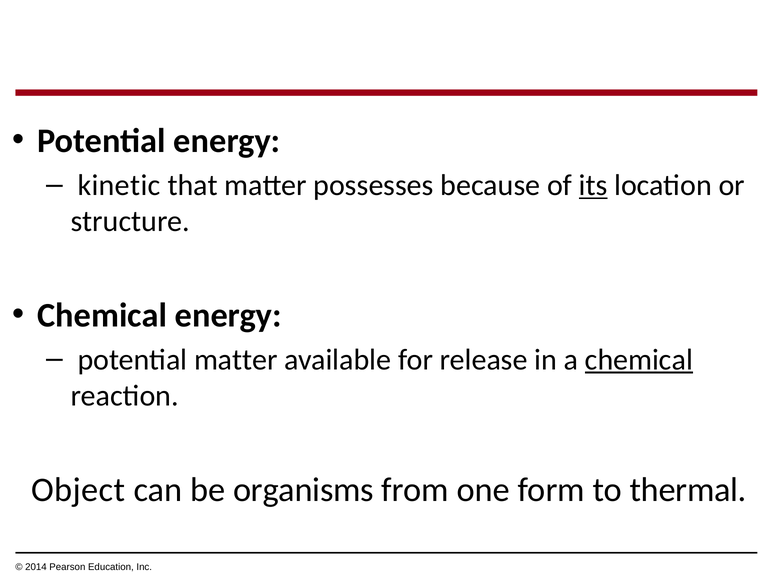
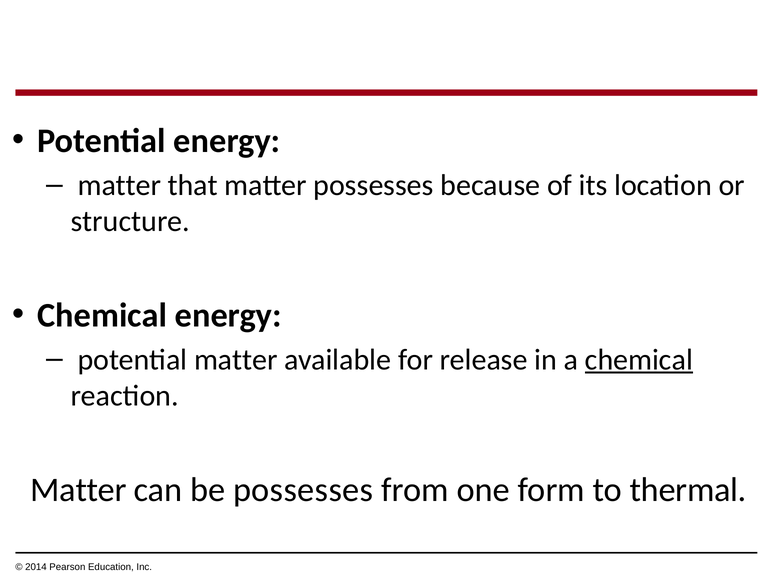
kinetic at (119, 185): kinetic -> matter
its underline: present -> none
Object at (78, 489): Object -> Matter
be organisms: organisms -> possesses
